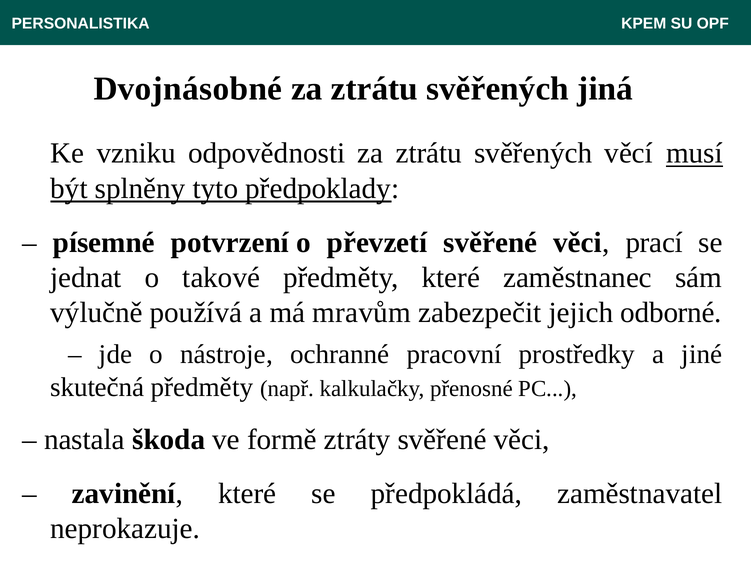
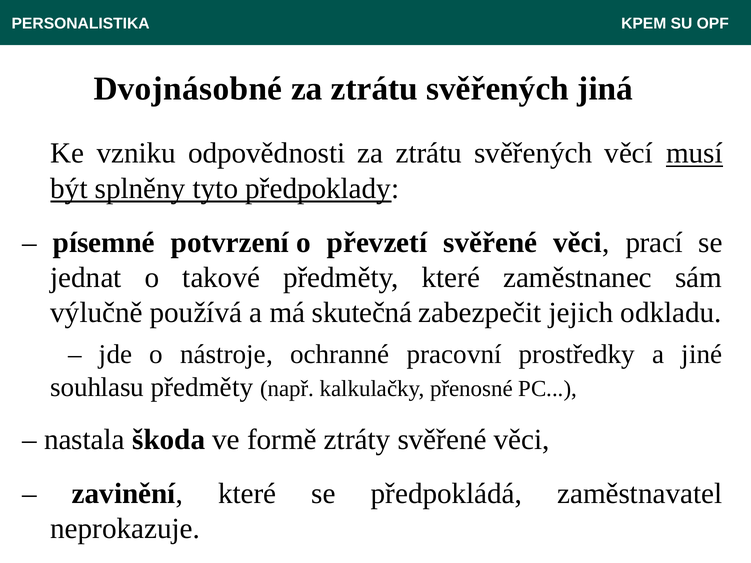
mravům: mravům -> skutečná
odborné: odborné -> odkladu
skutečná: skutečná -> souhlasu
